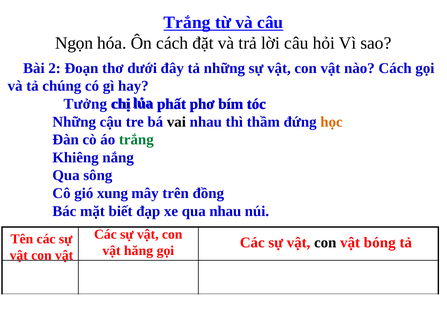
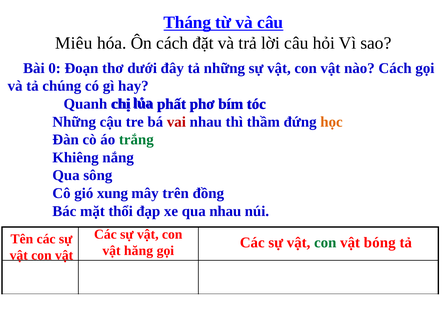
Trắng at (187, 22): Trắng -> Tháng
Ngọn: Ngọn -> Miêu
2: 2 -> 0
Tưởng: Tưởng -> Quanh
vai colour: black -> red
biết: biết -> thổi
con at (325, 243) colour: black -> green
